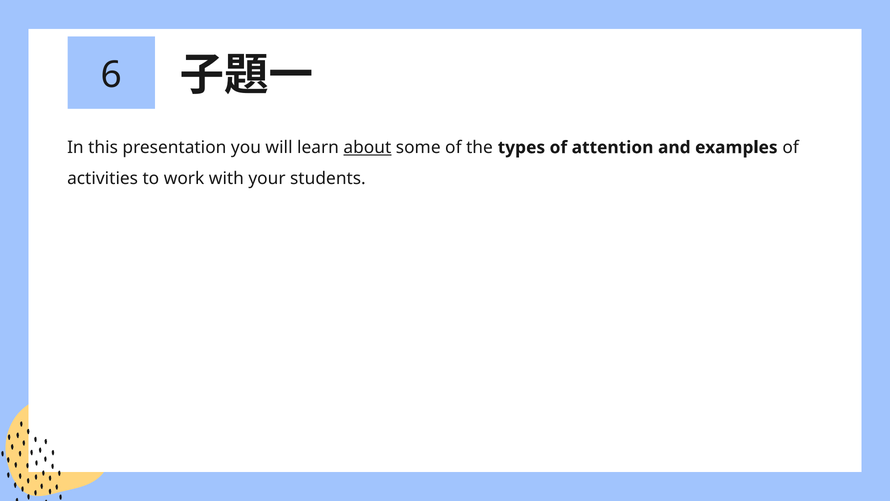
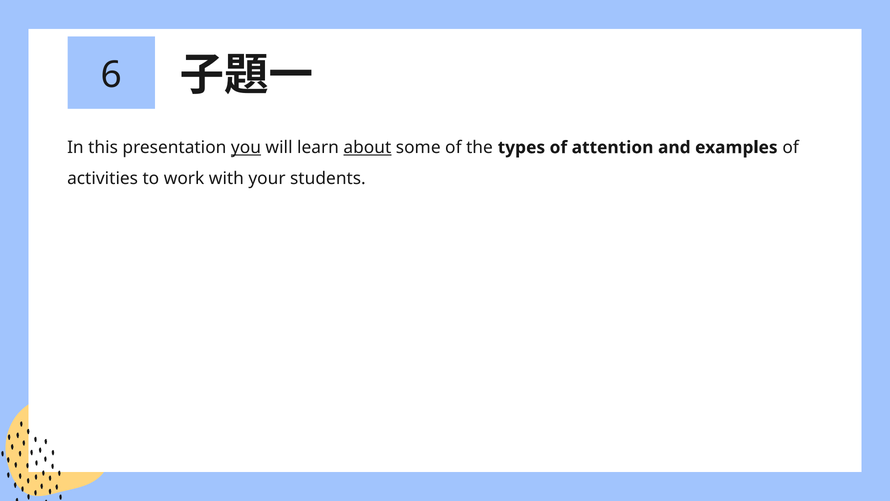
you underline: none -> present
